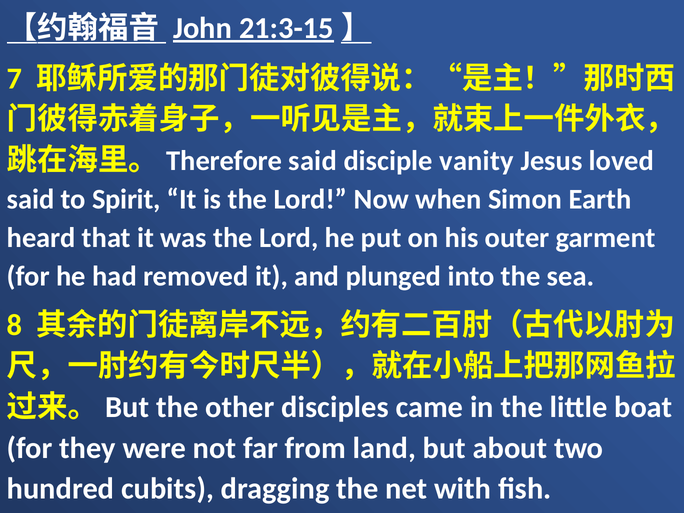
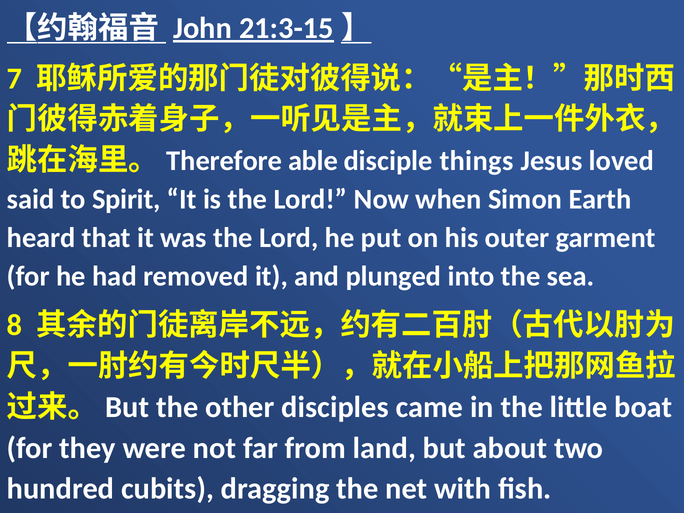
said at (313, 161): said -> able
vanity: vanity -> things
